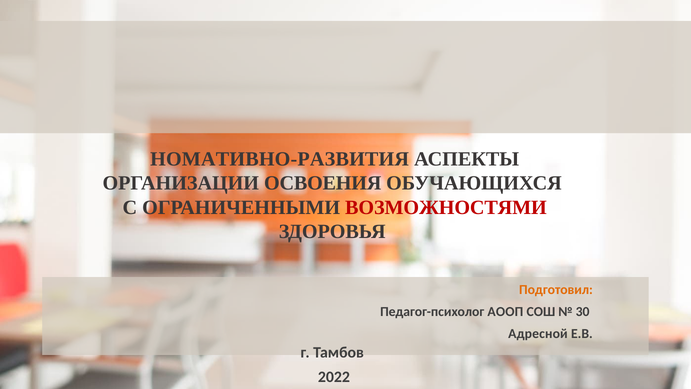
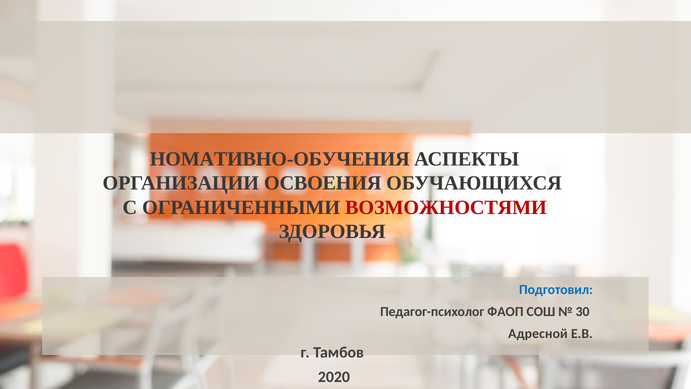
НОМАТИВНО-РАЗВИТИЯ: НОМАТИВНО-РАЗВИТИЯ -> НОМАТИВНО-ОБУЧЕНИЯ
Подготовил colour: orange -> blue
АООП: АООП -> ФАОП
2022: 2022 -> 2020
